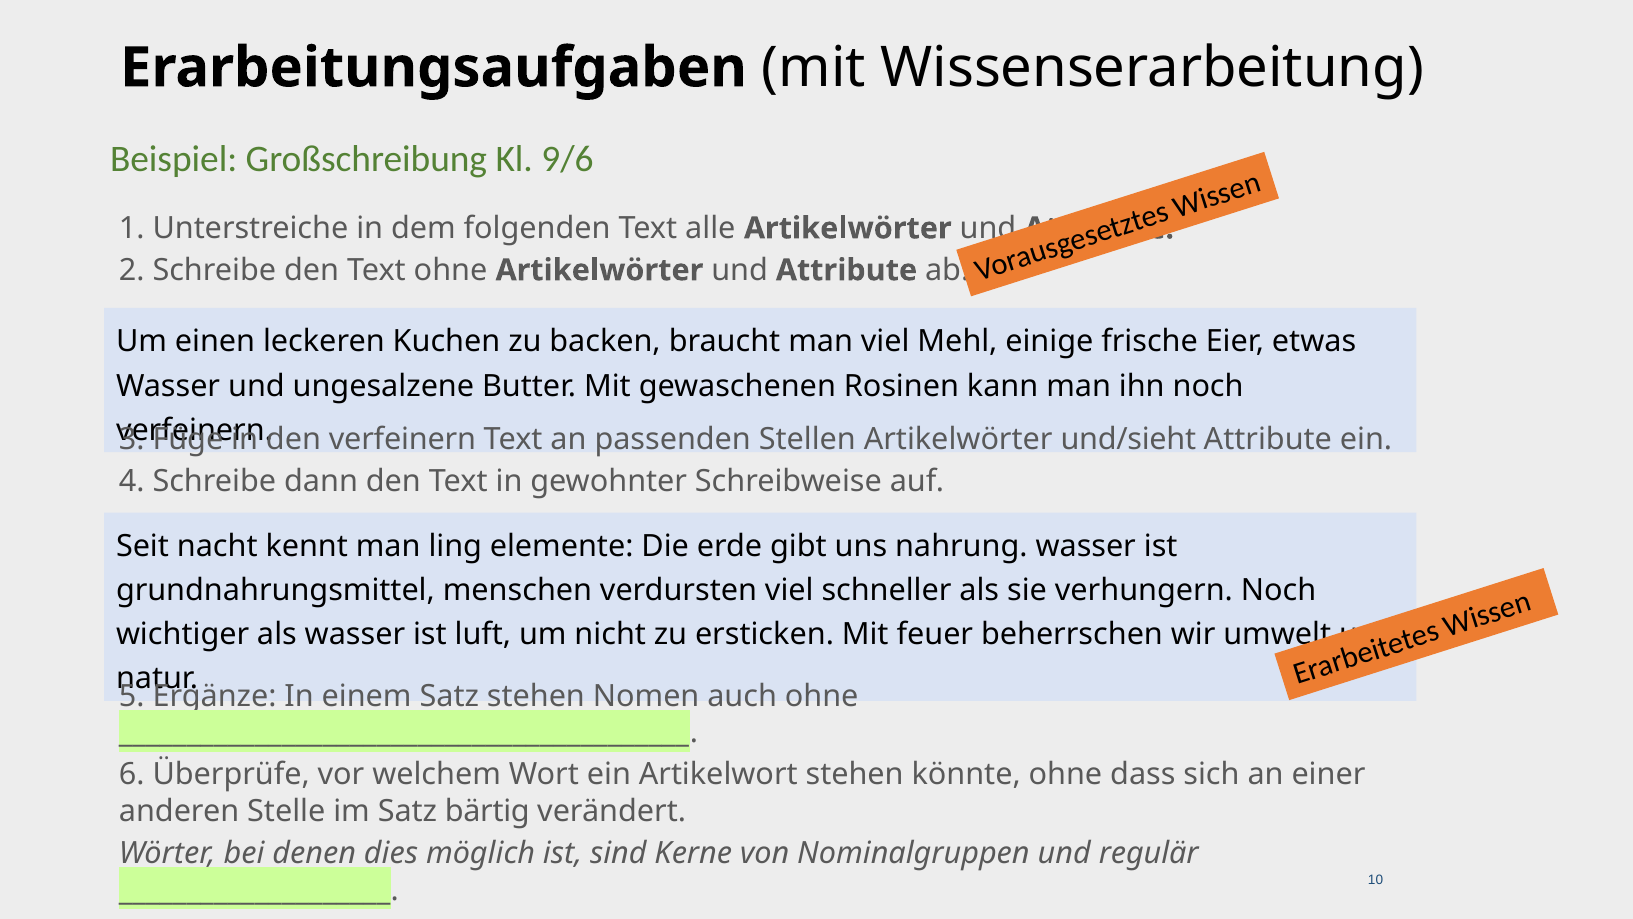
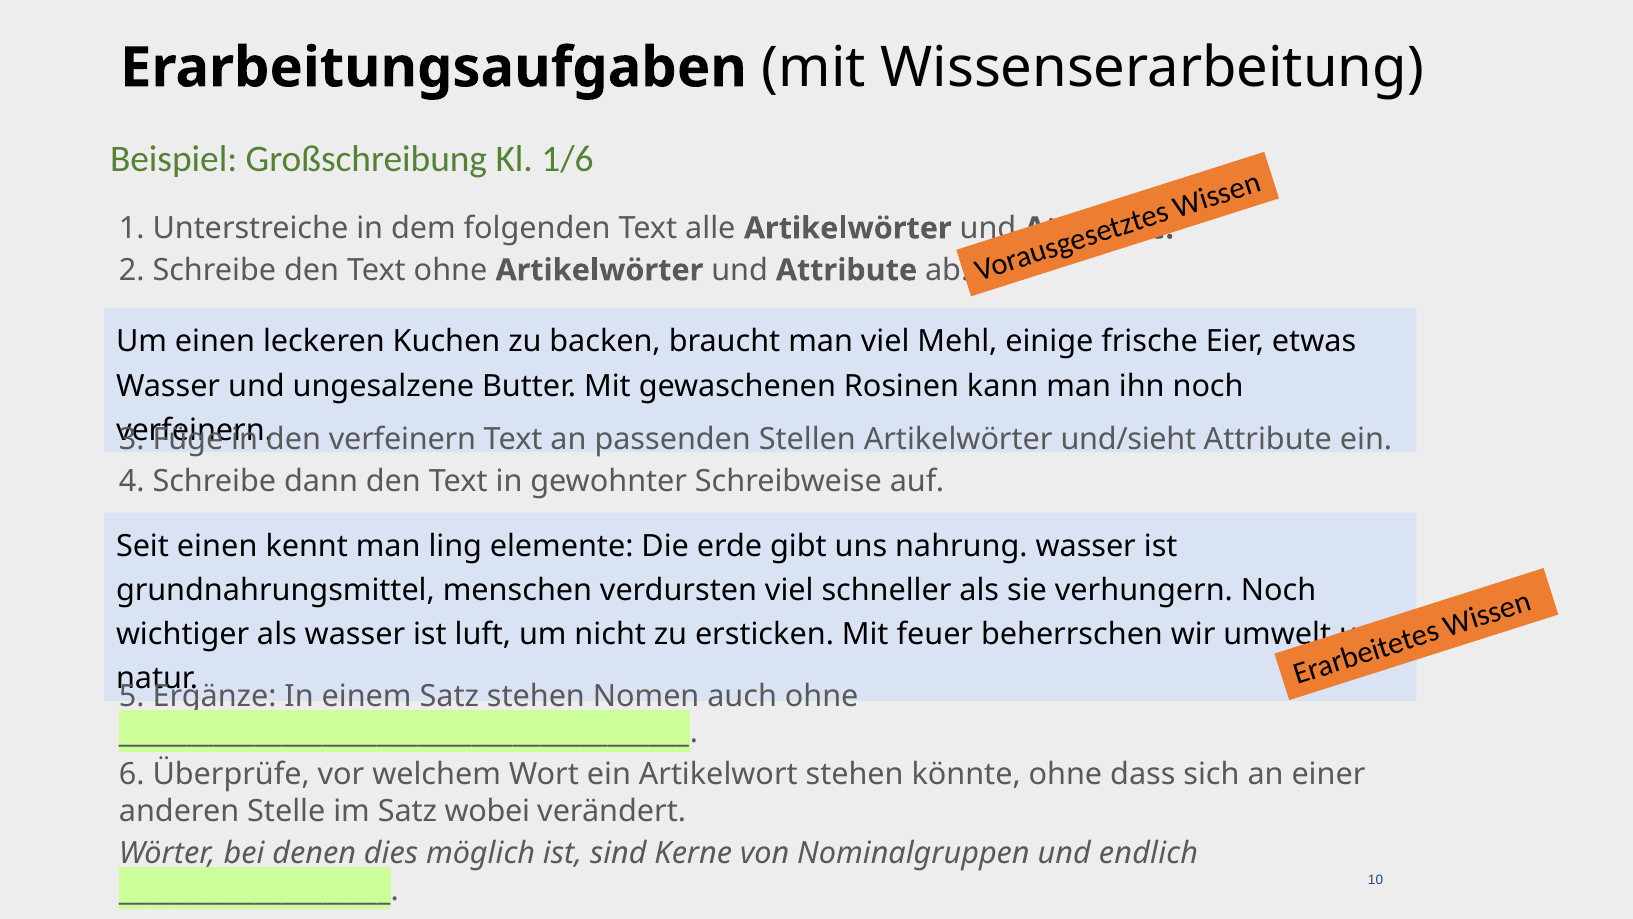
9/6: 9/6 -> 1/6
Seit nacht: nacht -> einen
bärtig: bärtig -> wobei
regulär: regulär -> endlich
